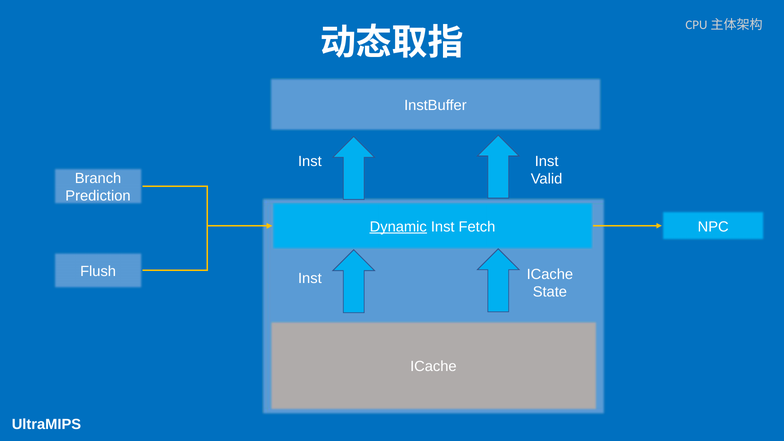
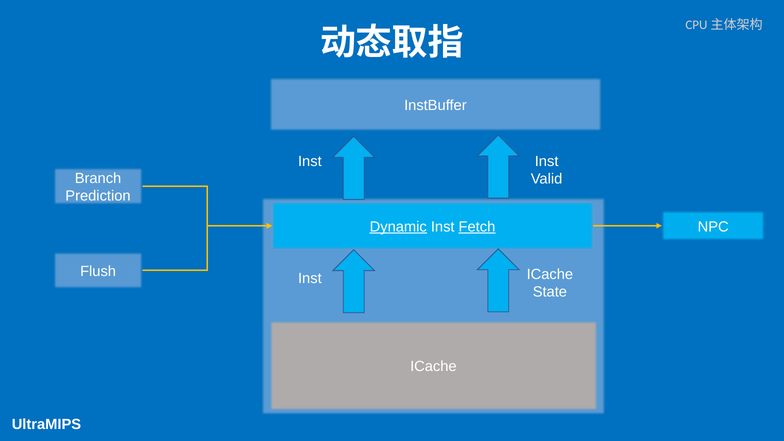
Fetch underline: none -> present
